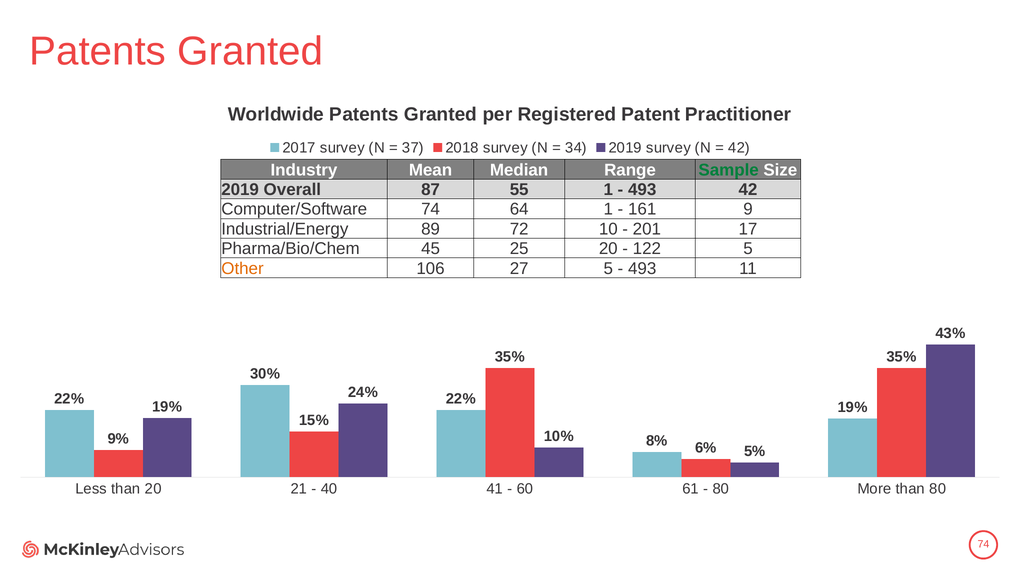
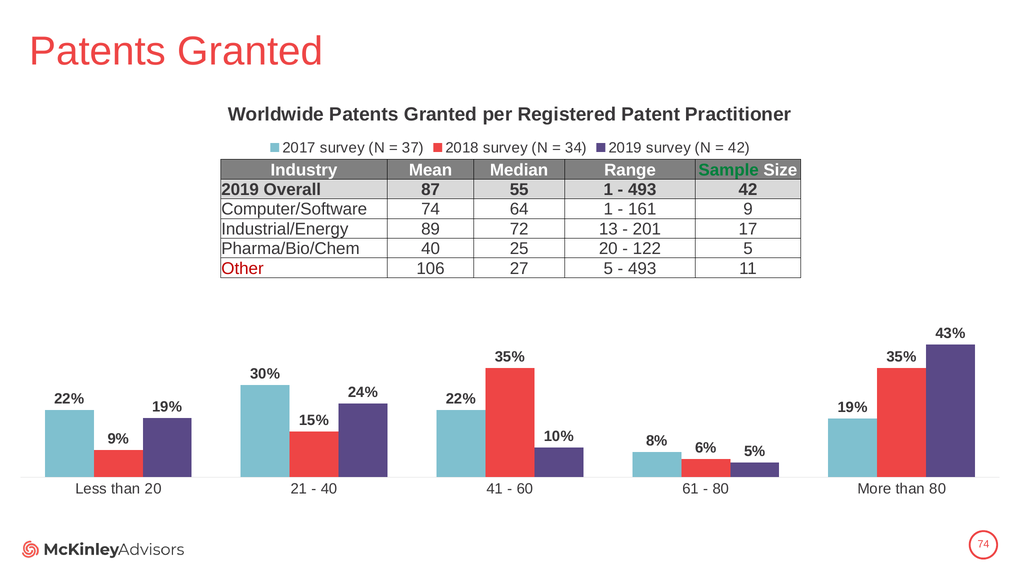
10: 10 -> 13
Pharma/Bio/Chem 45: 45 -> 40
Other colour: orange -> red
